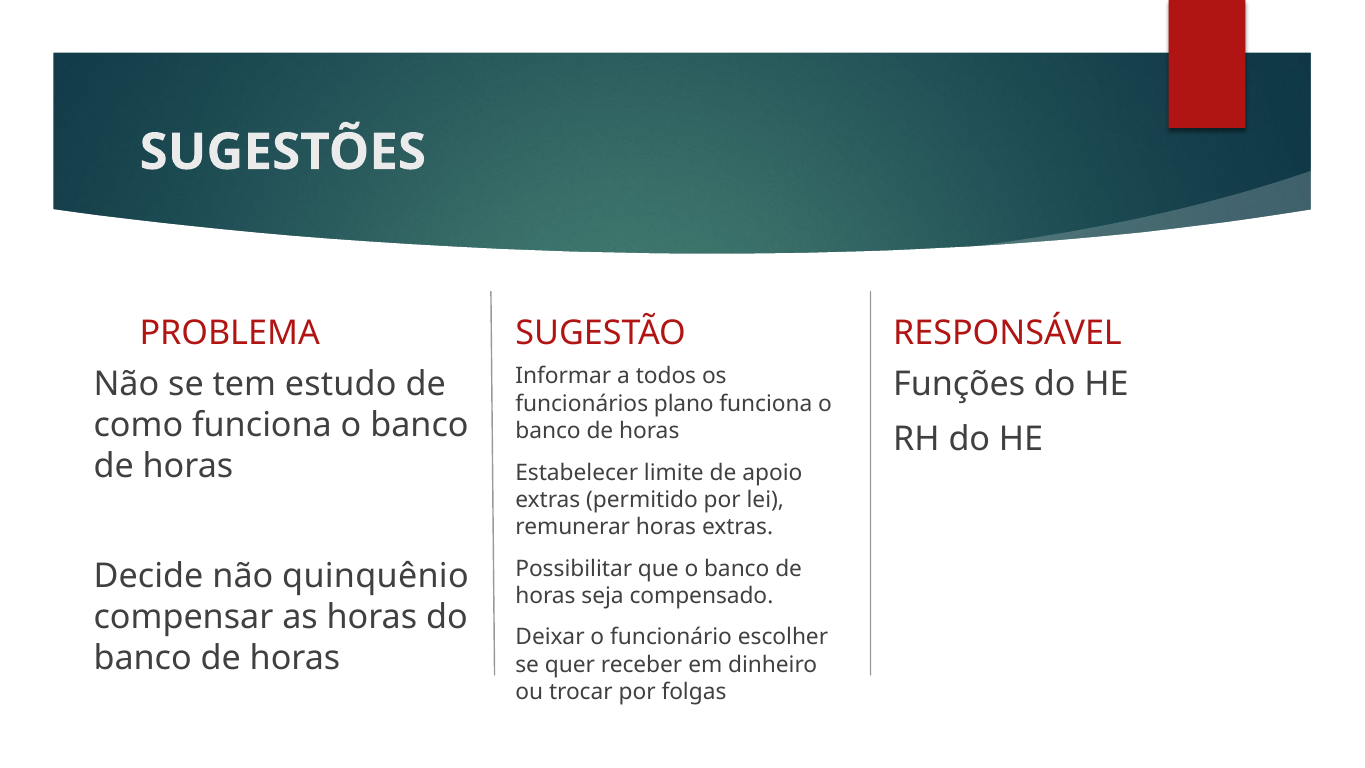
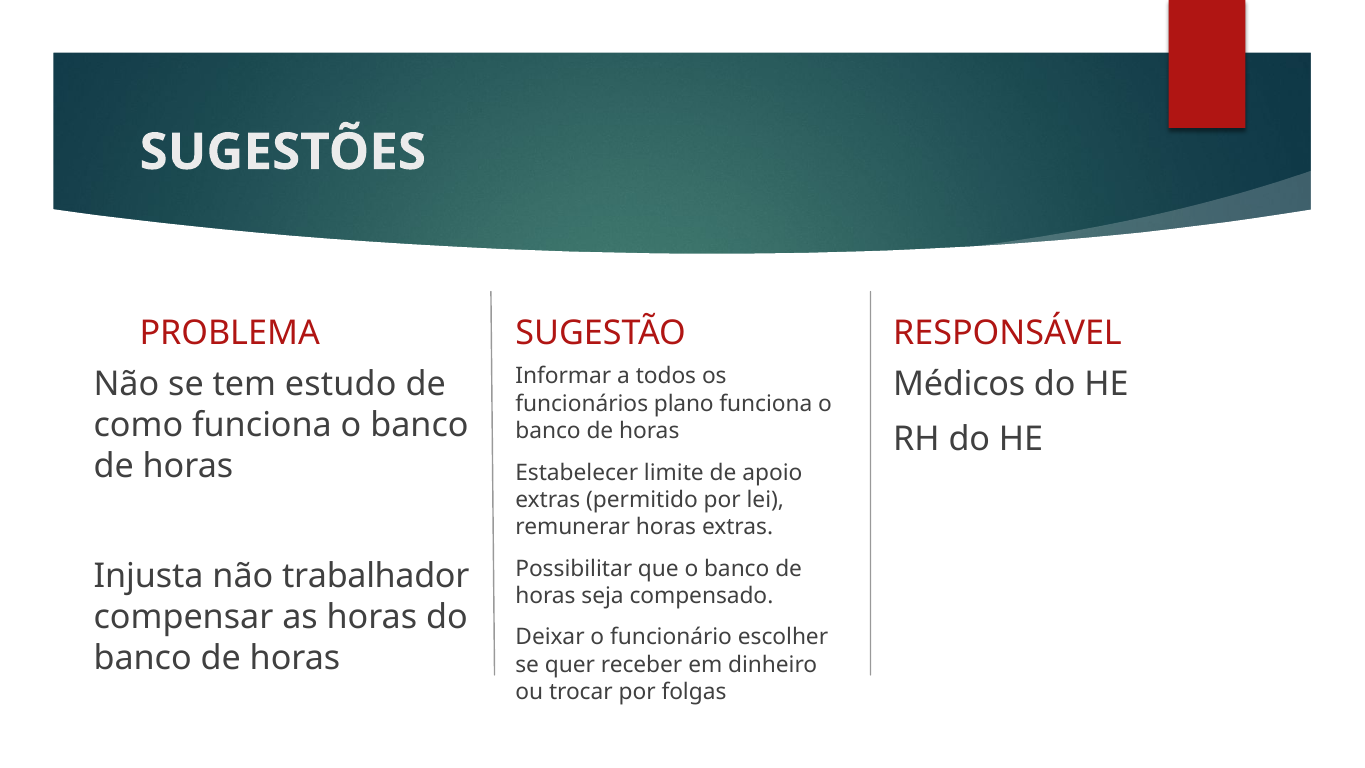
Funções: Funções -> Médicos
Decide: Decide -> Injusta
quinquênio: quinquênio -> trabalhador
